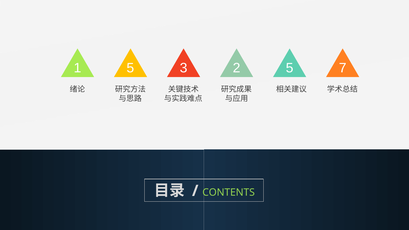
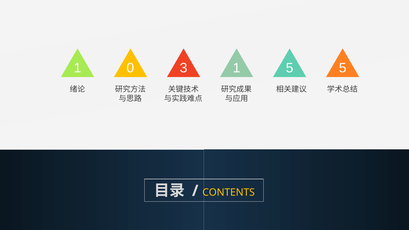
1 5: 5 -> 0
3 2: 2 -> 1
5 7: 7 -> 5
CONTENTS colour: light green -> yellow
